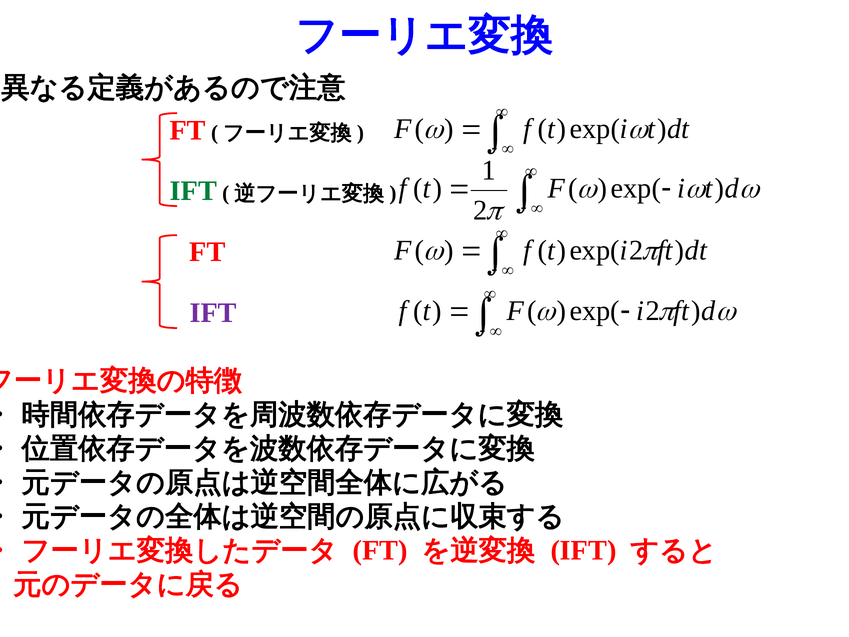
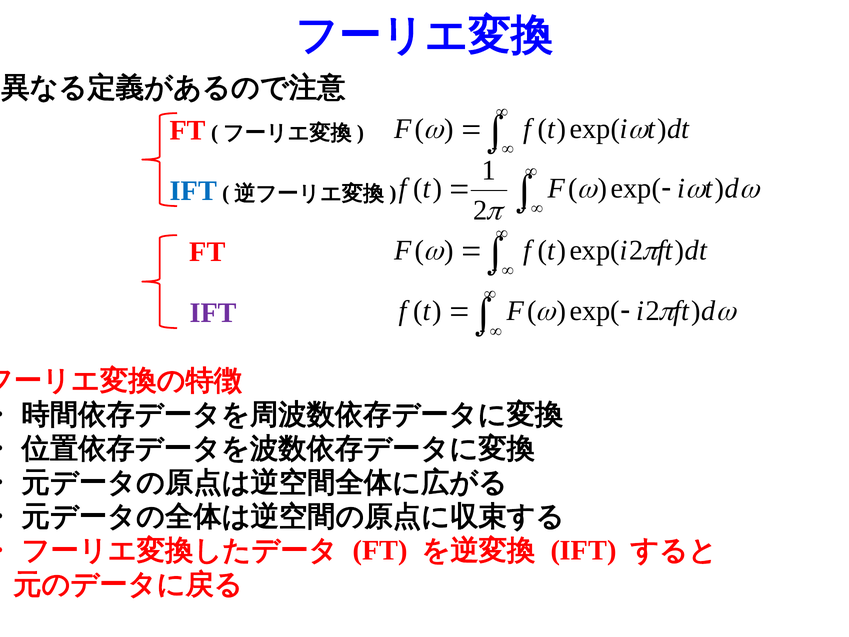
IFT at (193, 191) colour: green -> blue
